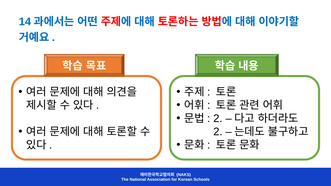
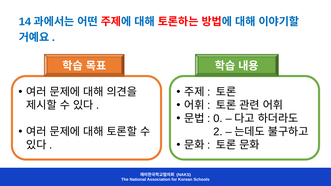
2 at (218, 119): 2 -> 0
